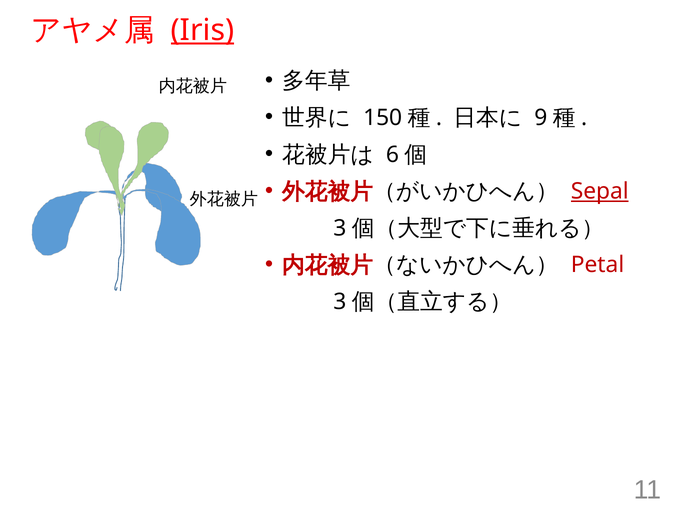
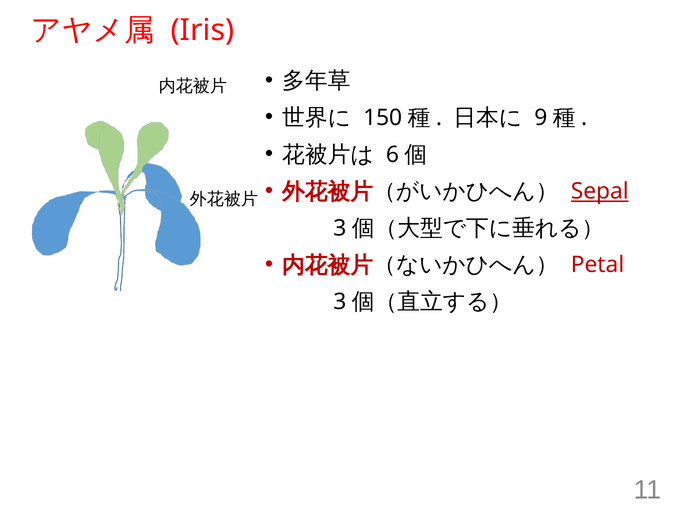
Iris underline: present -> none
